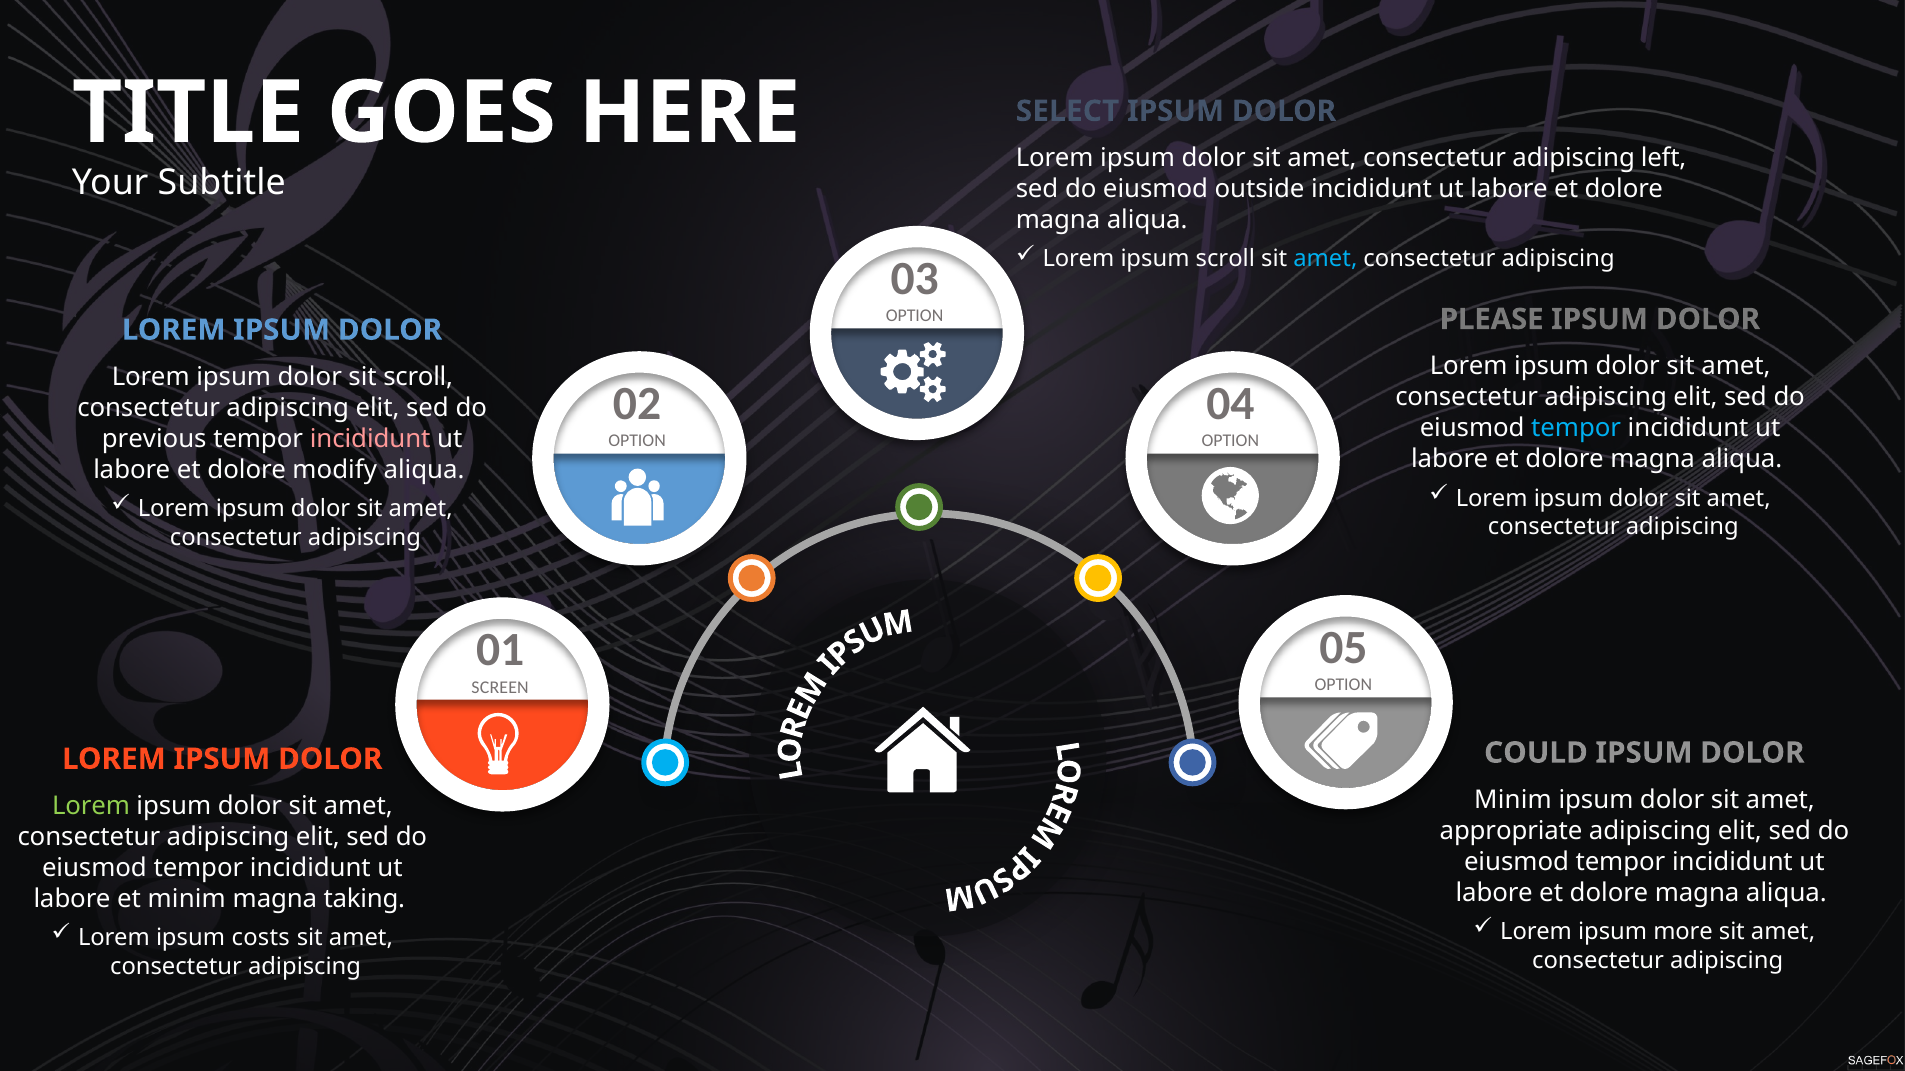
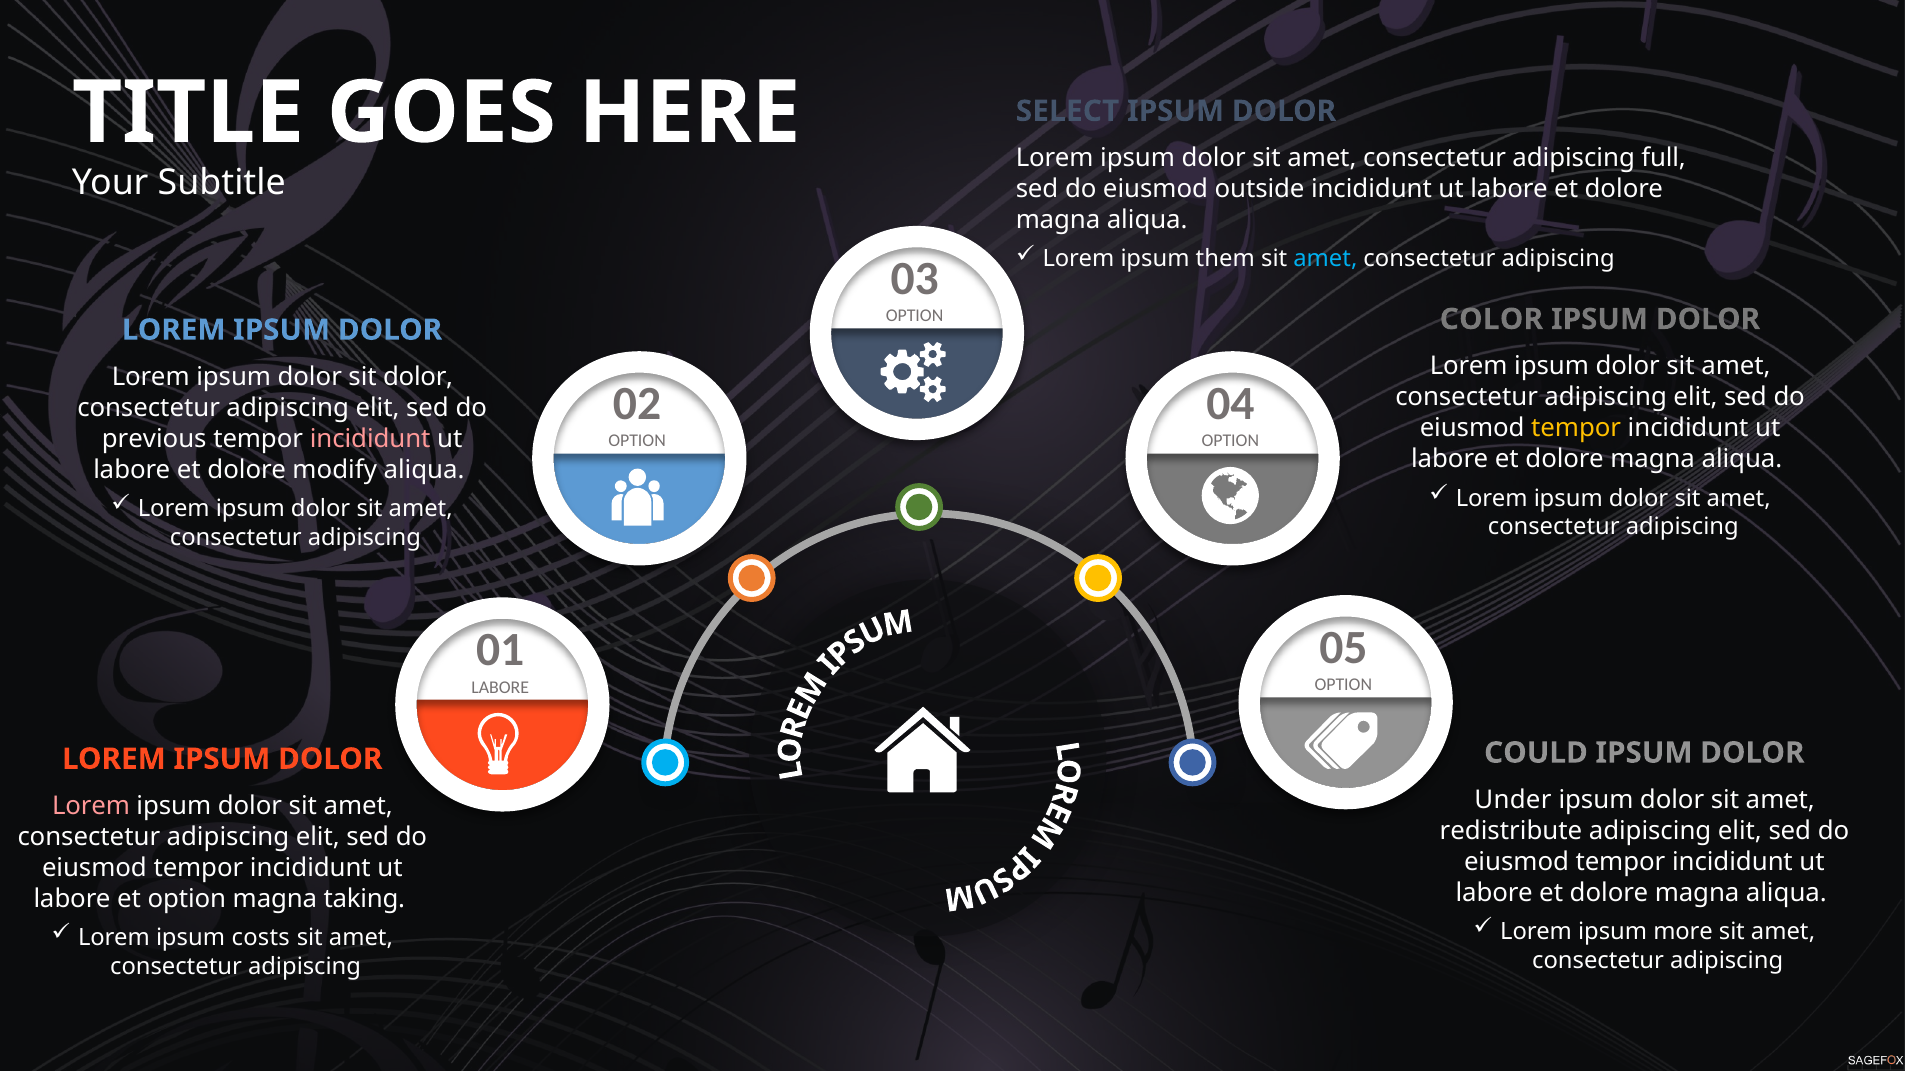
left: left -> full
ipsum scroll: scroll -> them
PLEASE: PLEASE -> COLOR
sit scroll: scroll -> dolor
tempor at (1576, 428) colour: light blue -> yellow
SCREEN at (500, 687): SCREEN -> LABORE
Minim at (1513, 800): Minim -> Under
Lorem at (91, 806) colour: light green -> pink
appropriate: appropriate -> redistribute
et minim: minim -> option
